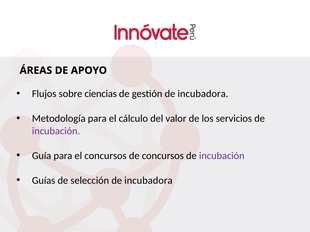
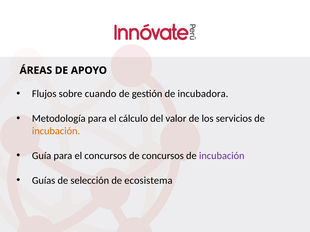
ciencias: ciencias -> cuando
incubación at (56, 131) colour: purple -> orange
selección de incubadora: incubadora -> ecosistema
